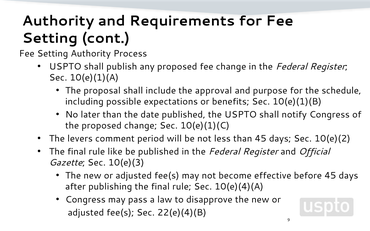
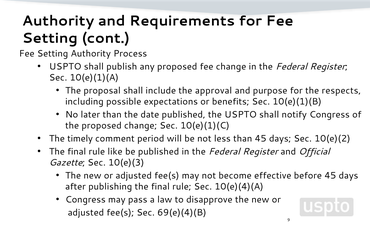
schedule: schedule -> respects
levers: levers -> timely
22(e)(4)(B: 22(e)(4)(B -> 69(e)(4)(B
